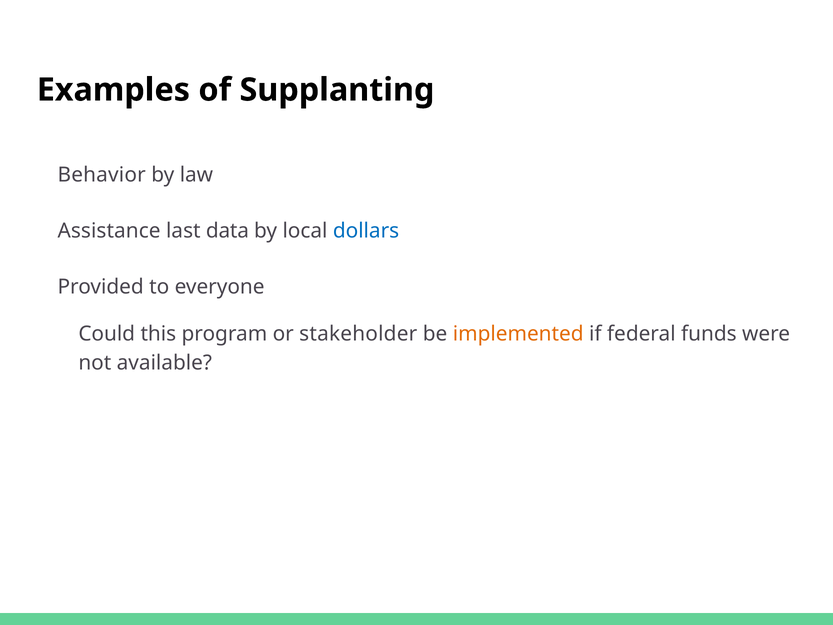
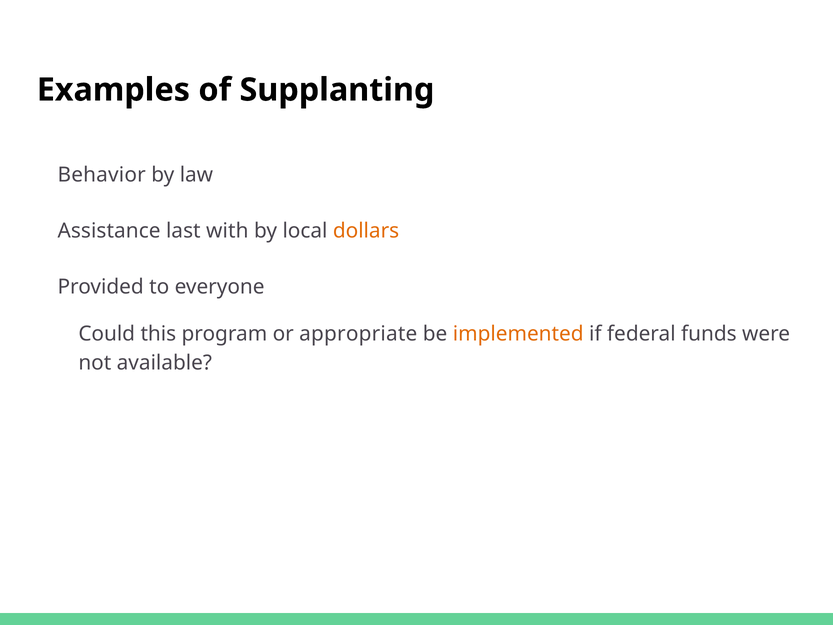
data: data -> with
dollars colour: blue -> orange
stakeholder: stakeholder -> appropriate
